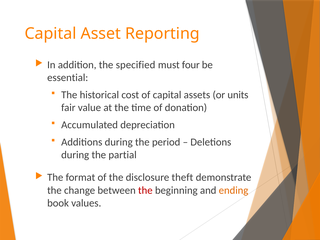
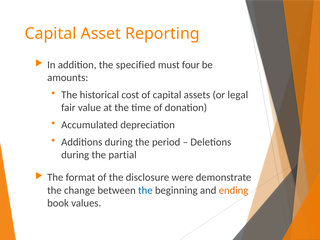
essential: essential -> amounts
units: units -> legal
theft: theft -> were
the at (145, 190) colour: red -> blue
